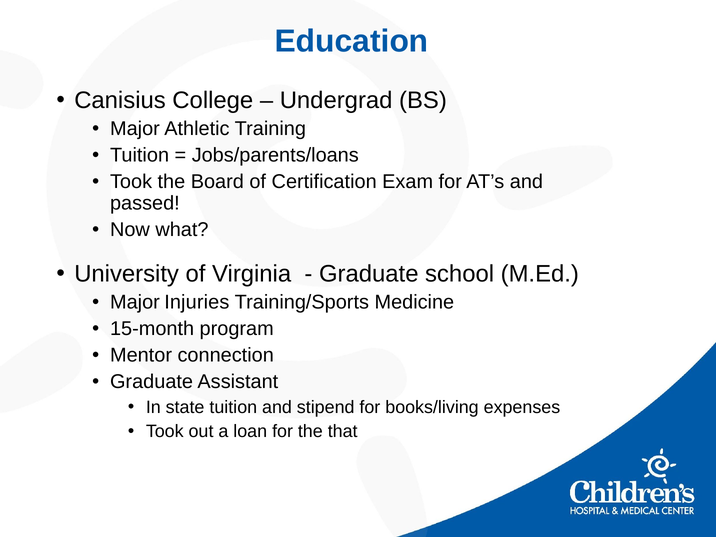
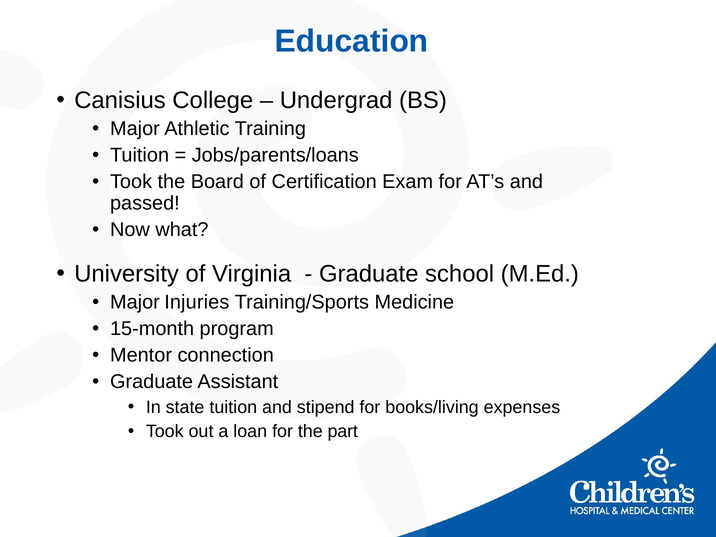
that: that -> part
